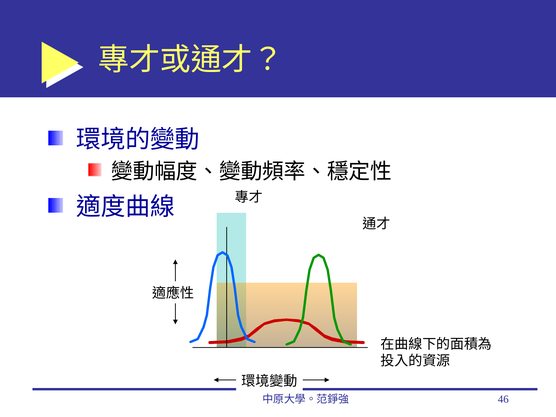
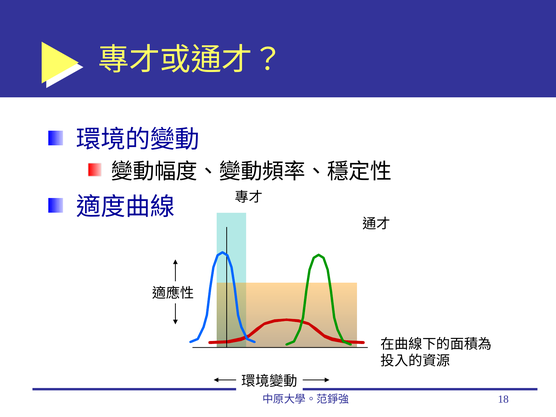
46: 46 -> 18
